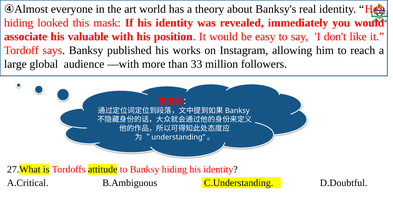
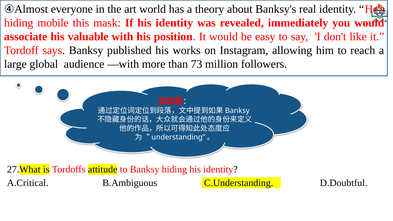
looked: looked -> mobile
33: 33 -> 73
